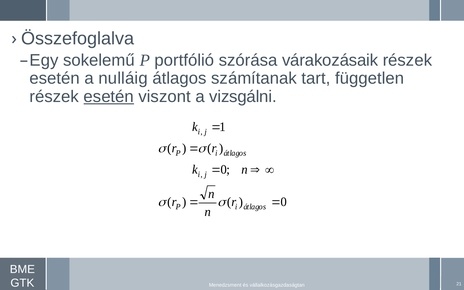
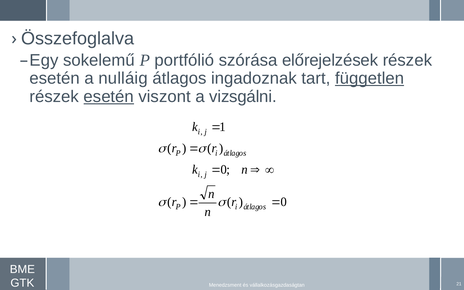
várakozásaik: várakozásaik -> előrejelzések
számítanak: számítanak -> ingadoznak
független underline: none -> present
